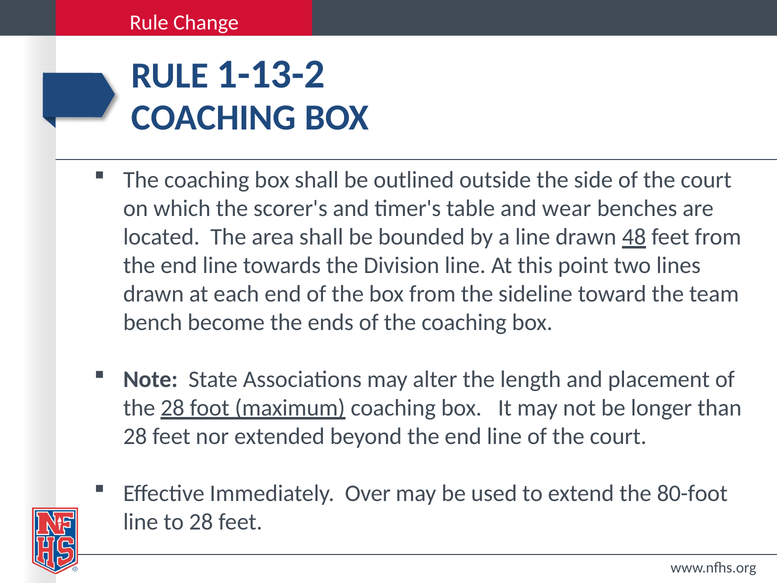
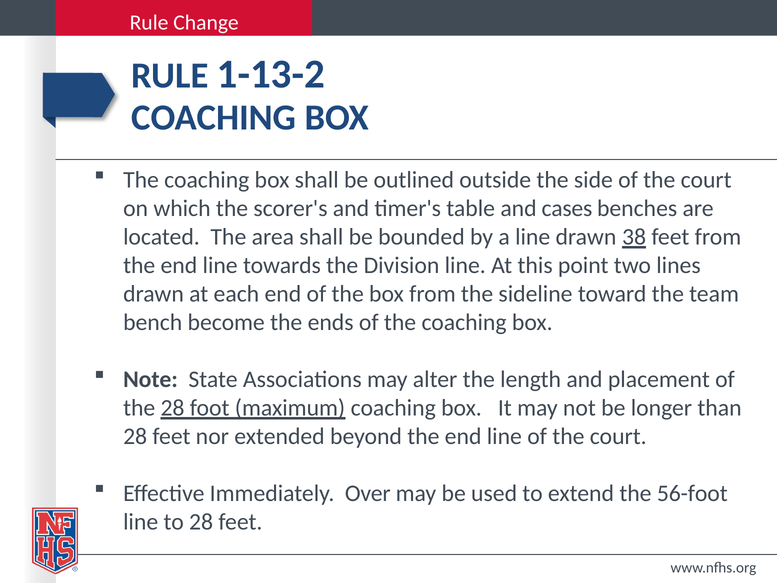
wear: wear -> cases
48: 48 -> 38
80-foot: 80-foot -> 56-foot
